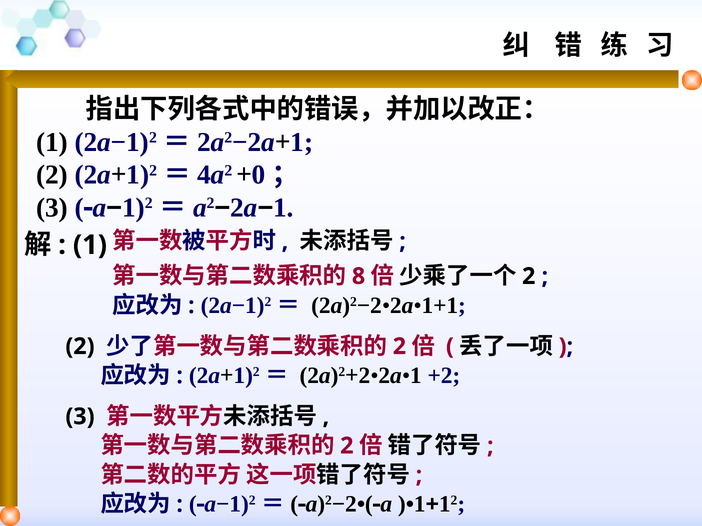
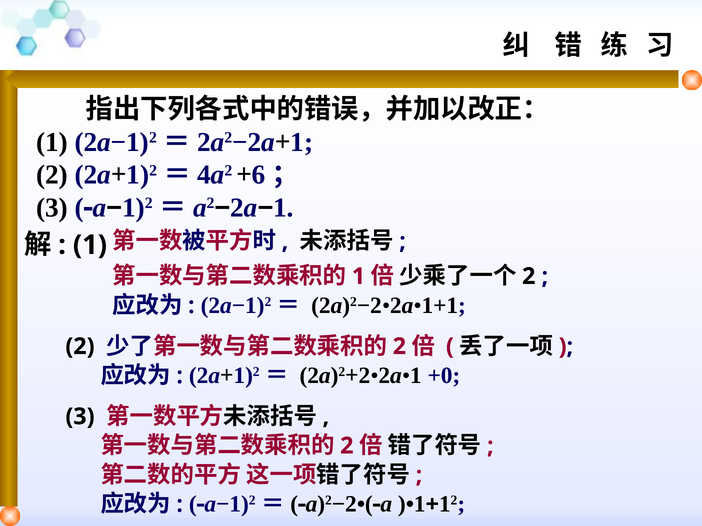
0: 0 -> 6
8 at (359, 277): 8 -> 1
+2: +2 -> +0
